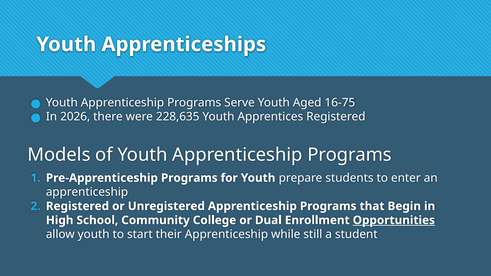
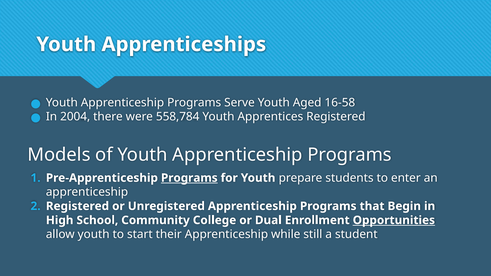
16-75: 16-75 -> 16-58
2026: 2026 -> 2004
228,635: 228,635 -> 558,784
Programs at (189, 178) underline: none -> present
